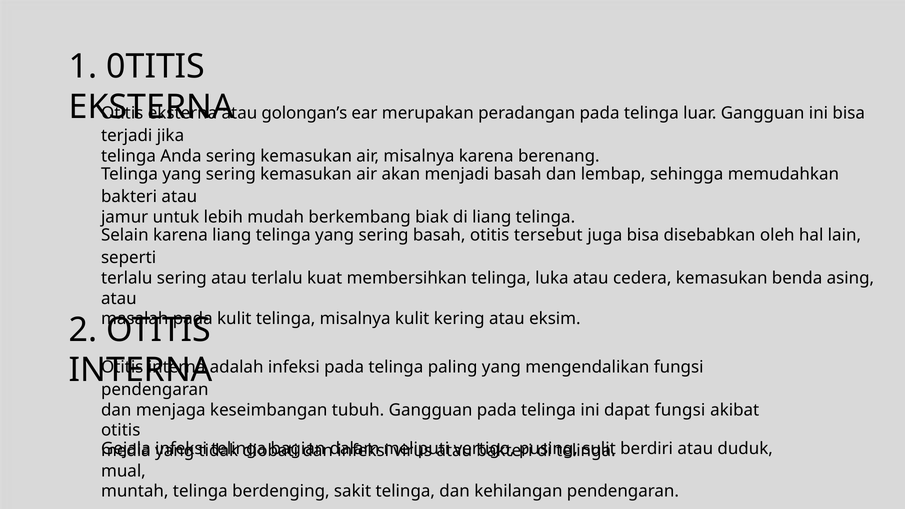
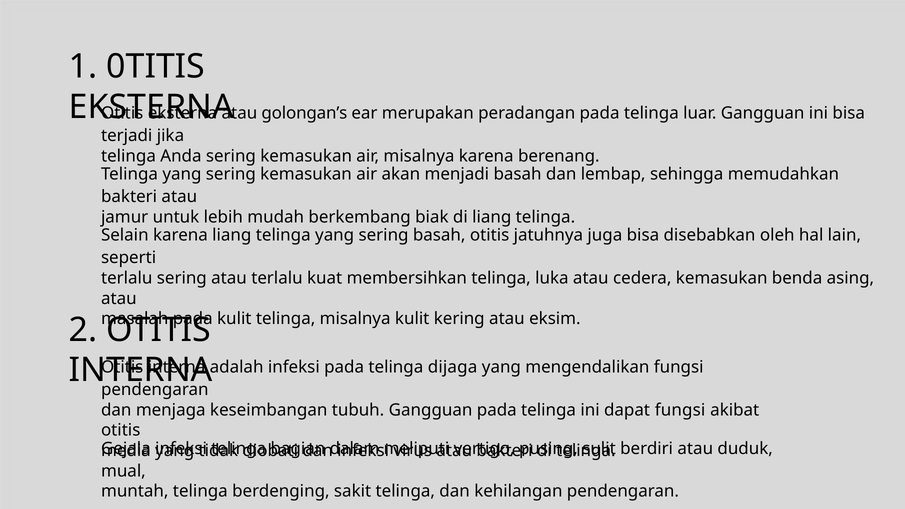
tersebut: tersebut -> jatuhnya
paling: paling -> dijaga
